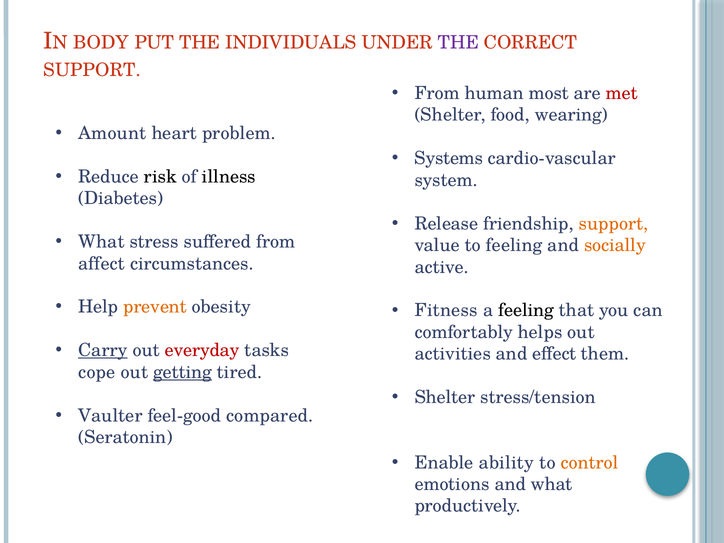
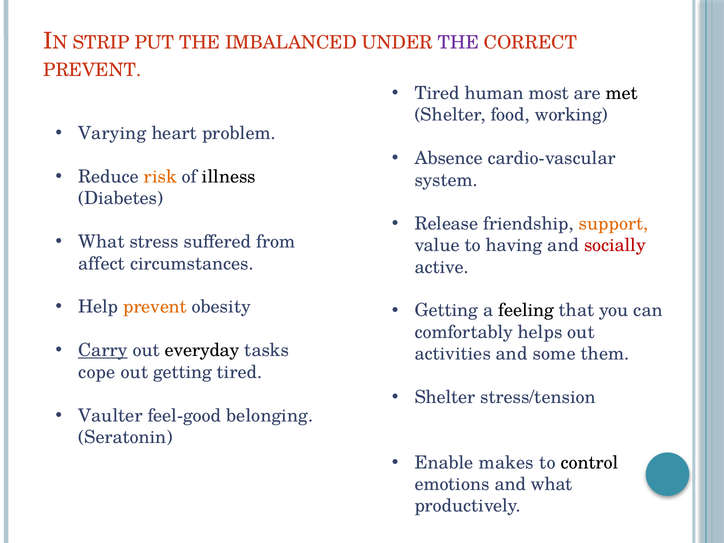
BODY: BODY -> STRIP
INDIVIDUALS: INDIVIDUALS -> IMBALANCED
SUPPORT at (92, 70): SUPPORT -> PREVENT
From at (437, 93): From -> Tired
met colour: red -> black
wearing: wearing -> working
Amount: Amount -> Varying
Systems: Systems -> Absence
risk colour: black -> orange
to feeling: feeling -> having
socially colour: orange -> red
Fitness at (446, 311): Fitness -> Getting
everyday colour: red -> black
effect: effect -> some
getting at (183, 372) underline: present -> none
compared: compared -> belonging
ability: ability -> makes
control colour: orange -> black
